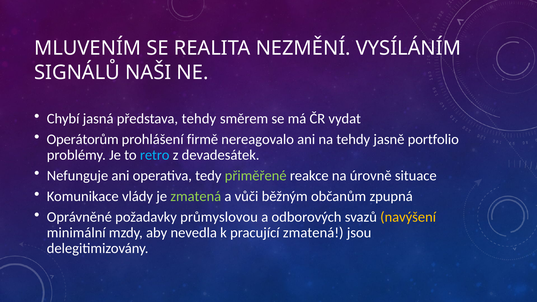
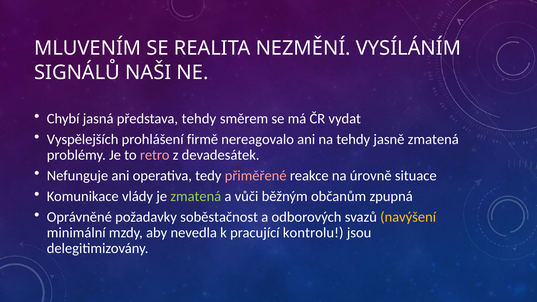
Operátorům: Operátorům -> Vyspělejších
jasně portfolio: portfolio -> zmatená
retro colour: light blue -> pink
přiměřené colour: light green -> pink
průmyslovou: průmyslovou -> soběstačnost
pracující zmatená: zmatená -> kontrolu
